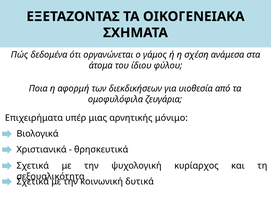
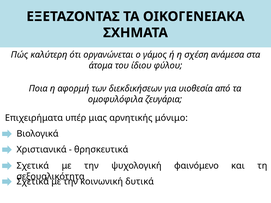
δεδομένα: δεδομένα -> καλύτερη
κυρίαρχος: κυρίαρχος -> φαινόμενο
